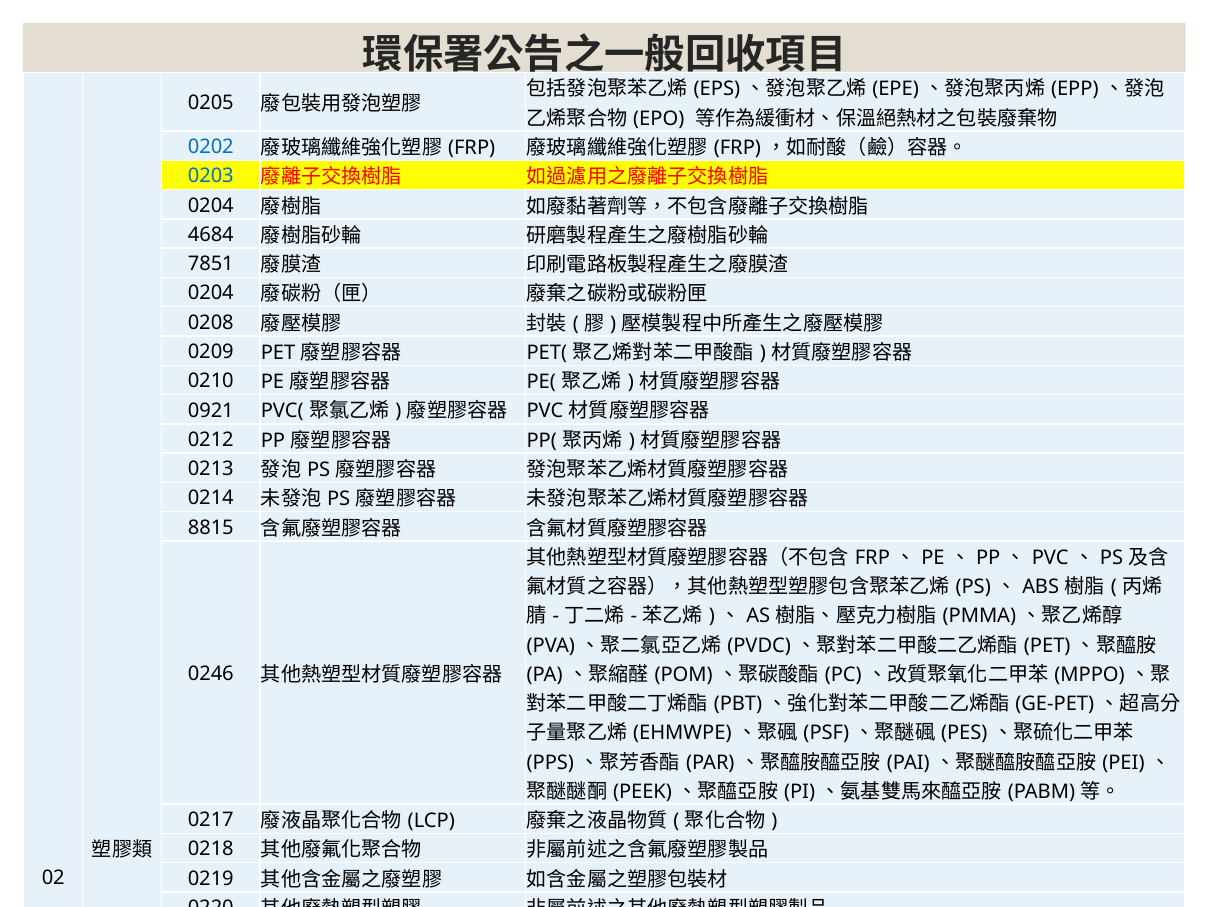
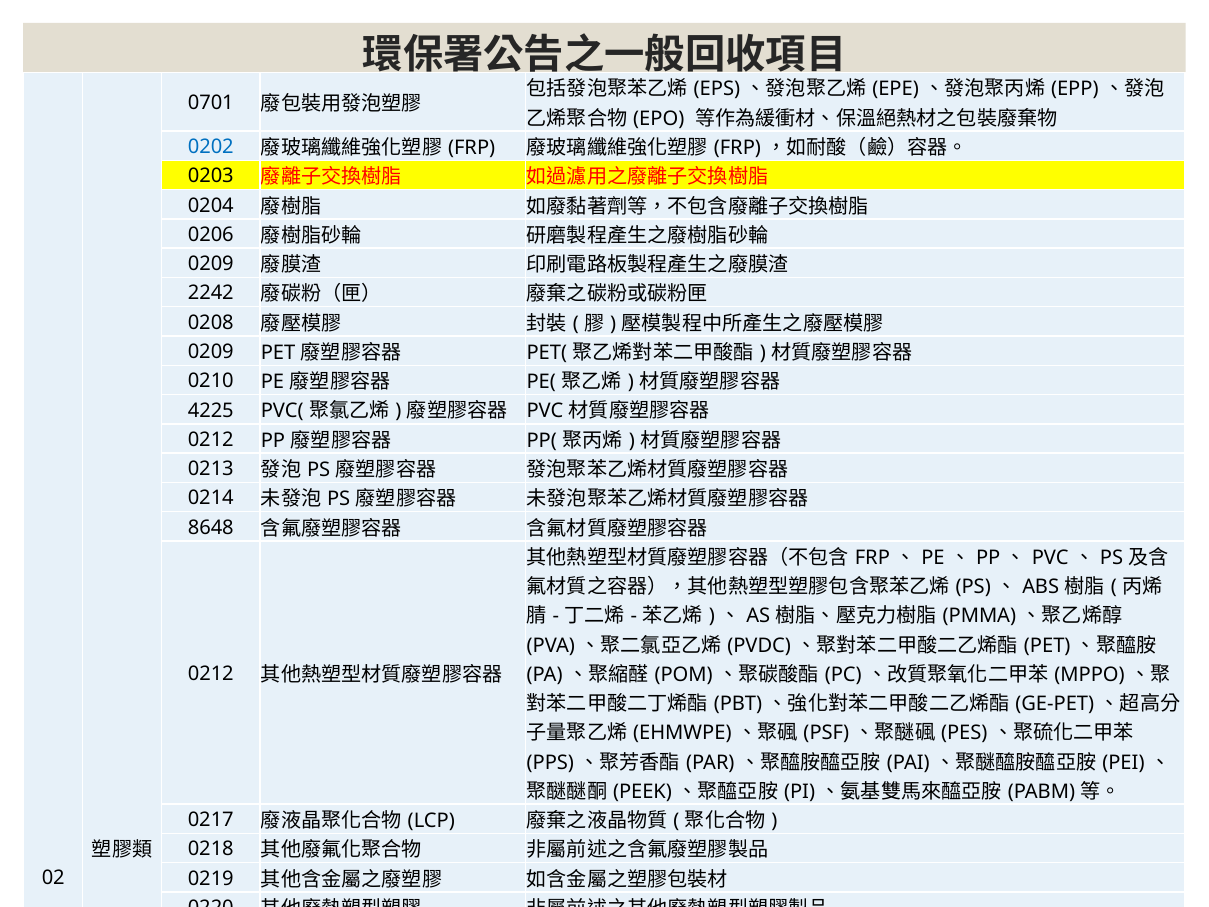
0205: 0205 -> 0701
0203 colour: blue -> black
4684: 4684 -> 0206
7851 at (211, 264): 7851 -> 0209
0204 at (211, 293): 0204 -> 2242
0921: 0921 -> 4225
8815: 8815 -> 8648
0246 at (211, 674): 0246 -> 0212
